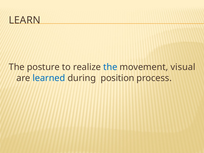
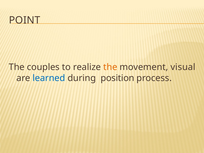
LEARN: LEARN -> POINT
posture: posture -> couples
the at (110, 67) colour: blue -> orange
